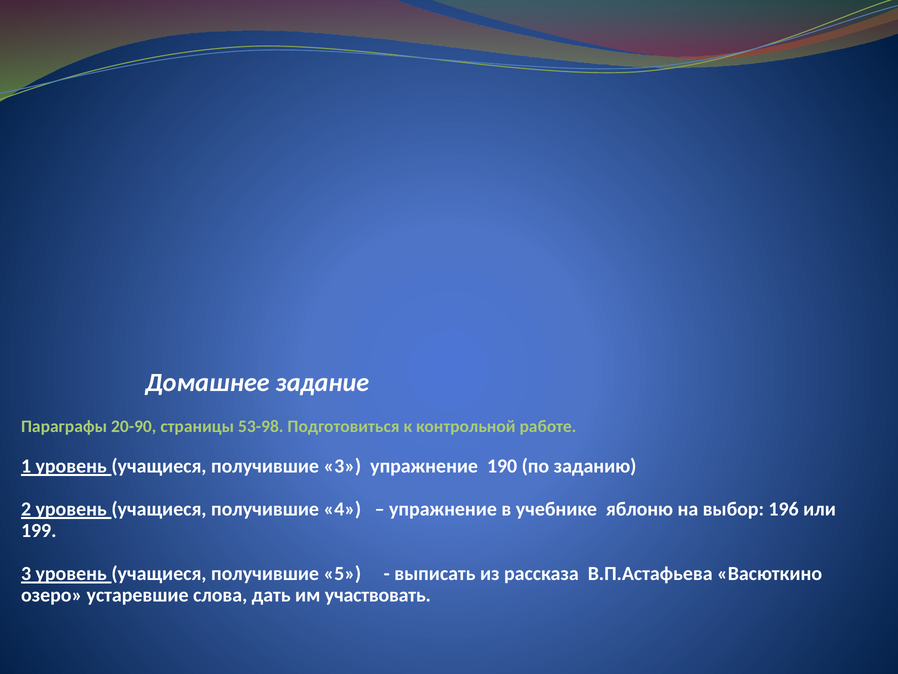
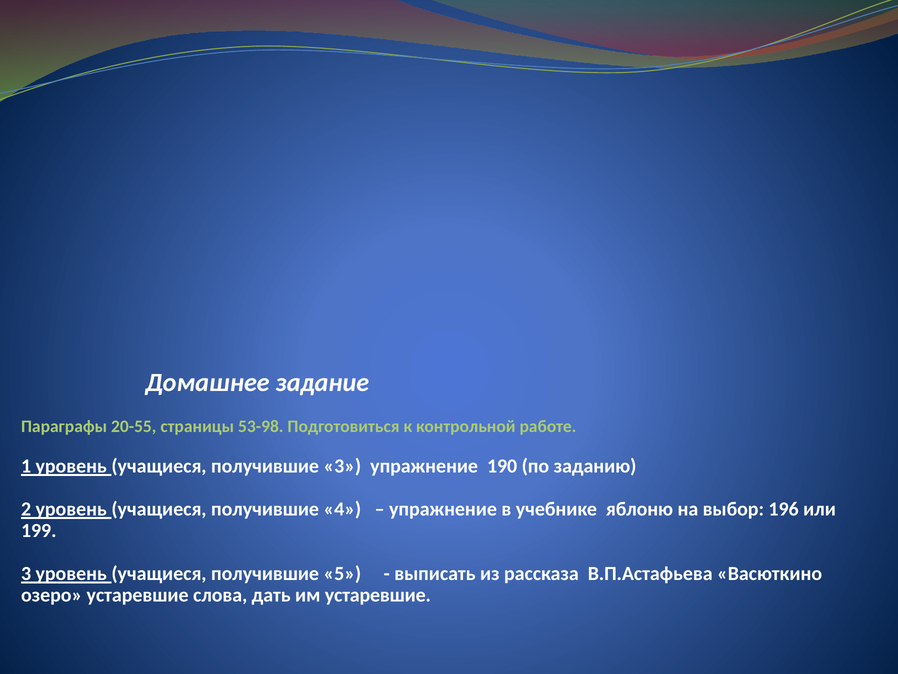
20-90: 20-90 -> 20-55
им участвовать: участвовать -> устаревшие
